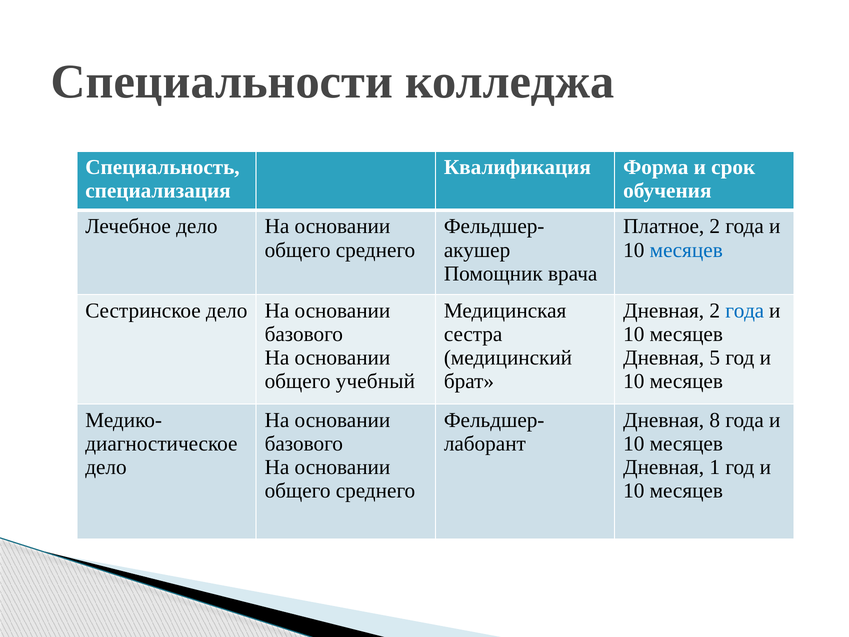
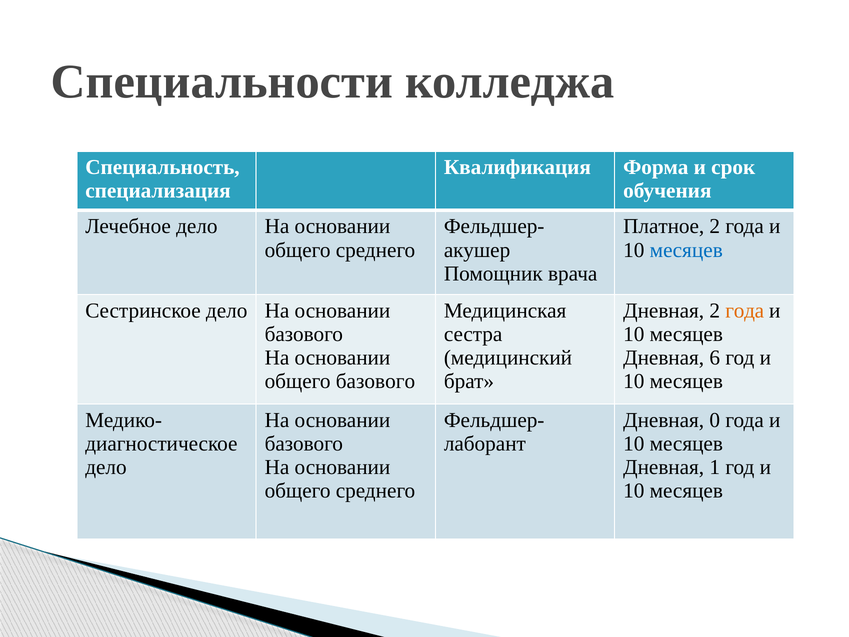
года at (745, 311) colour: blue -> orange
5: 5 -> 6
общего учебный: учебный -> базового
8: 8 -> 0
